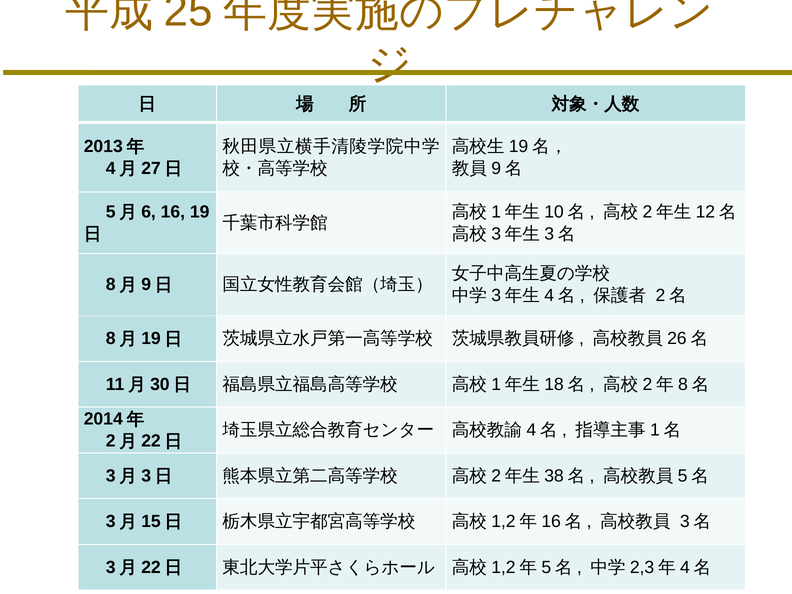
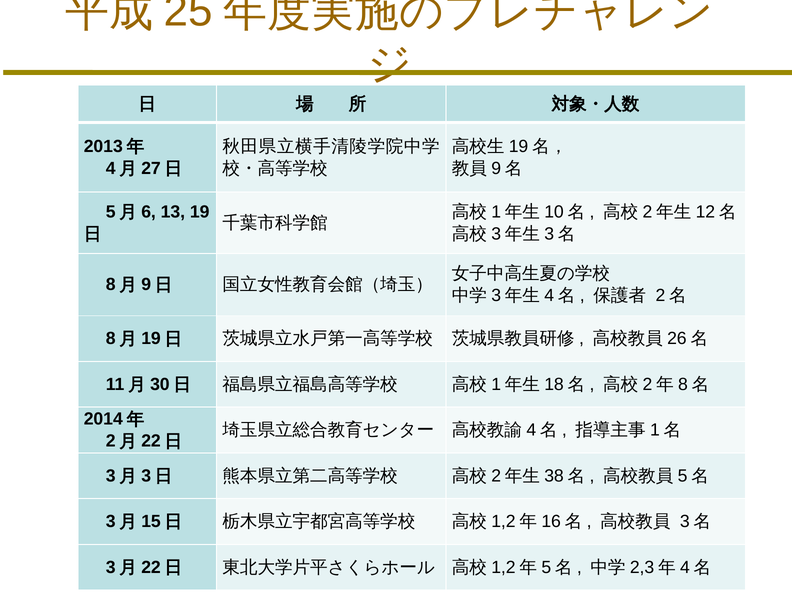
16: 16 -> 13
